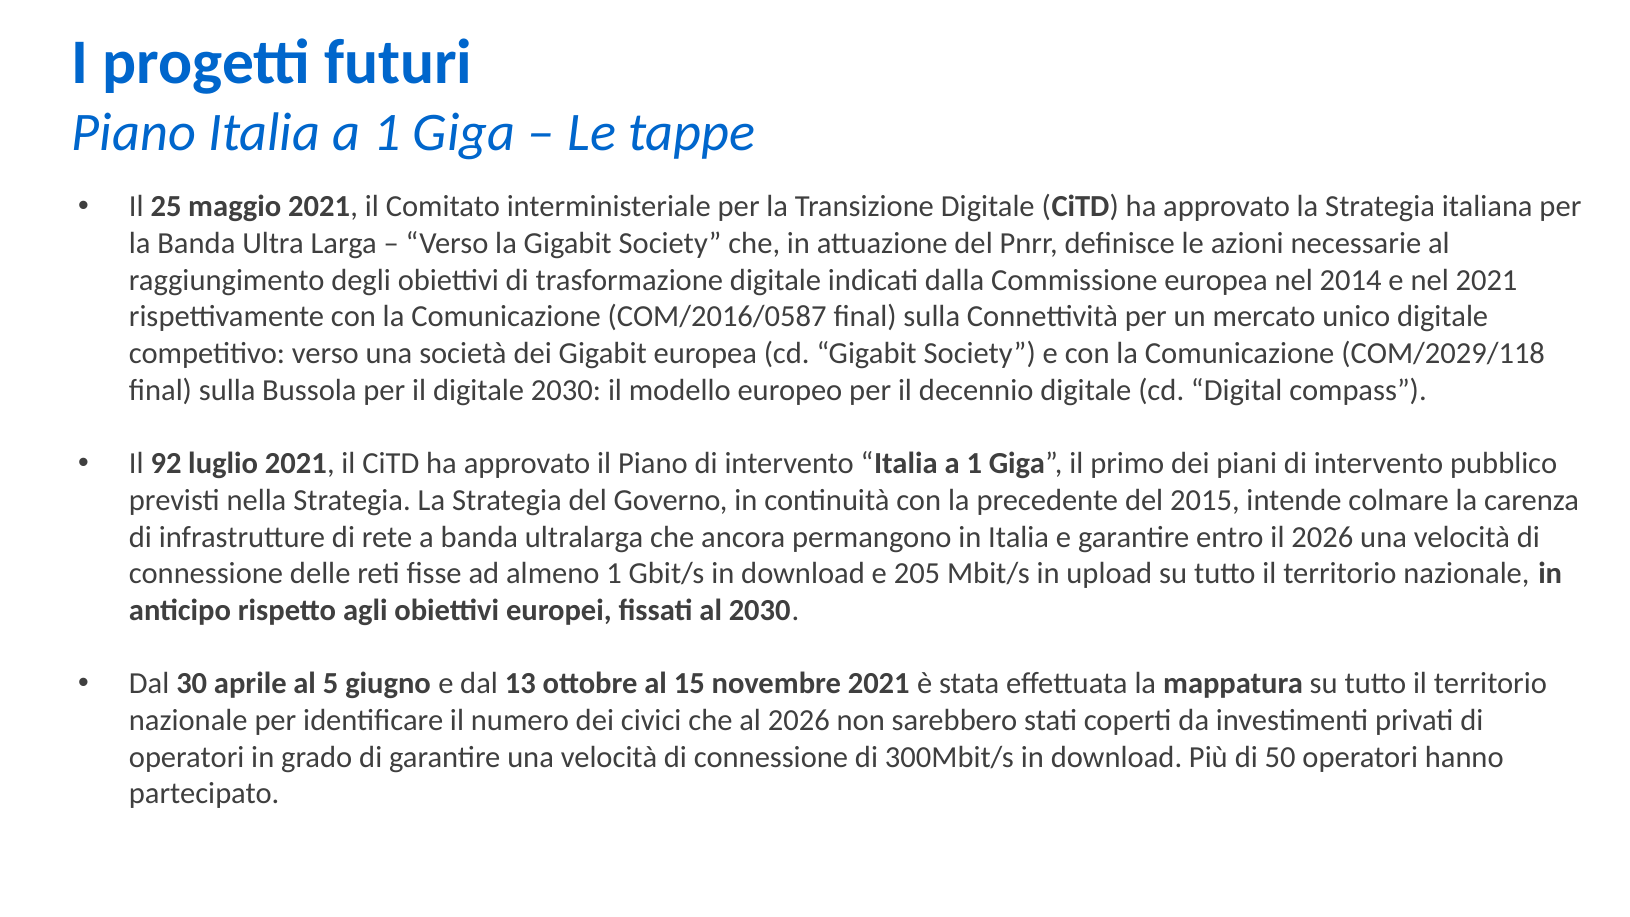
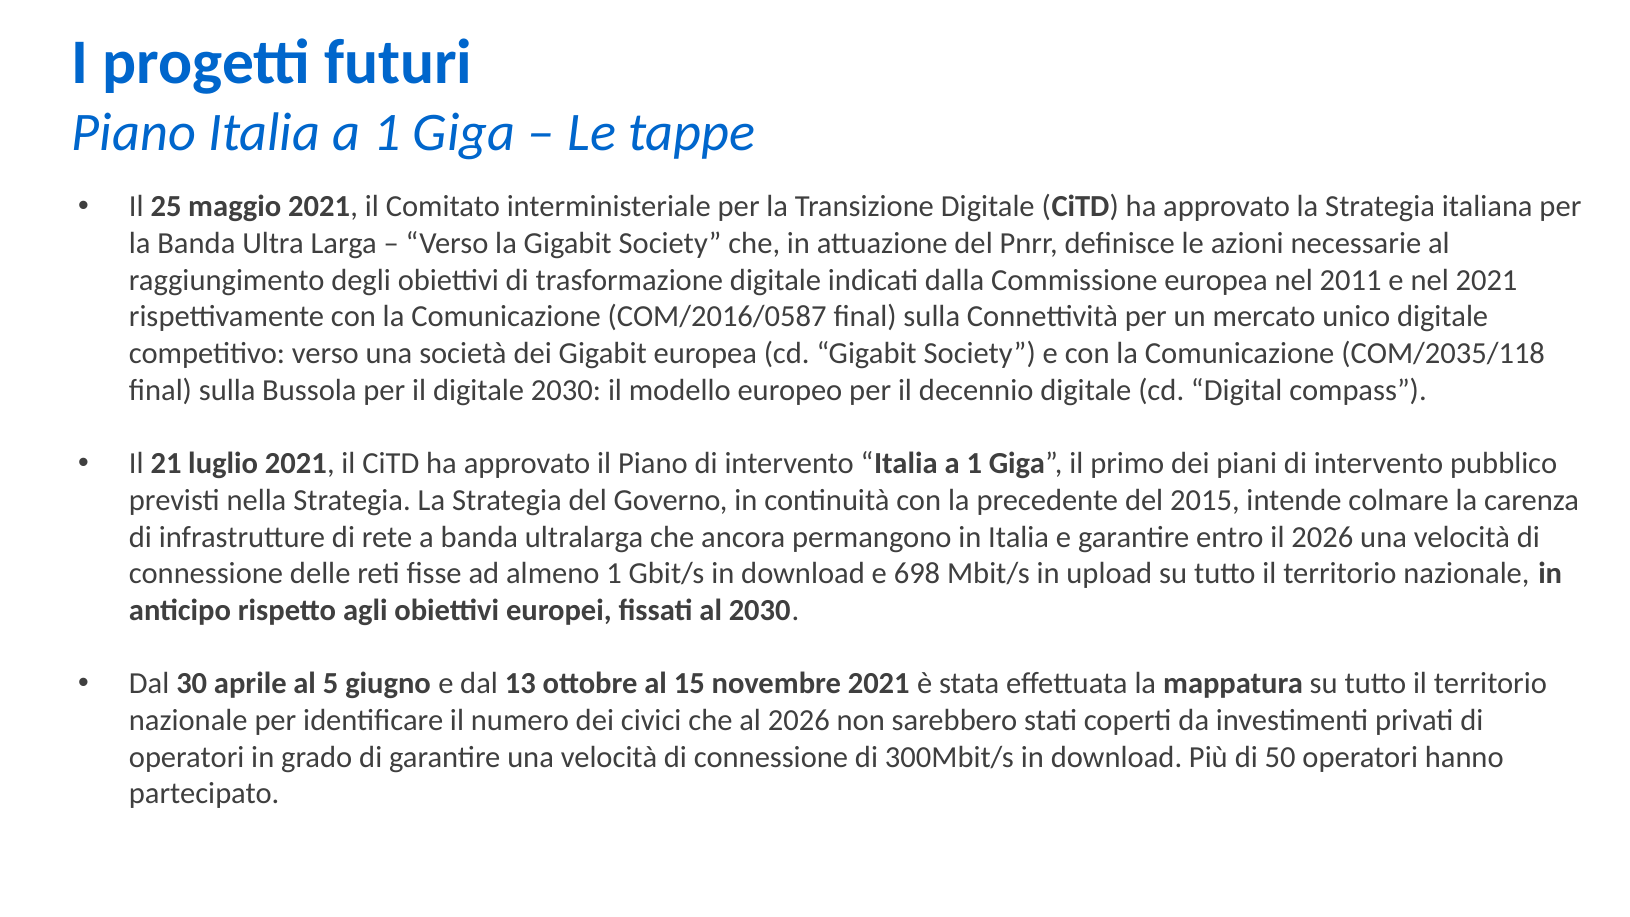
2014: 2014 -> 2011
COM/2029/118: COM/2029/118 -> COM/2035/118
92: 92 -> 21
205: 205 -> 698
